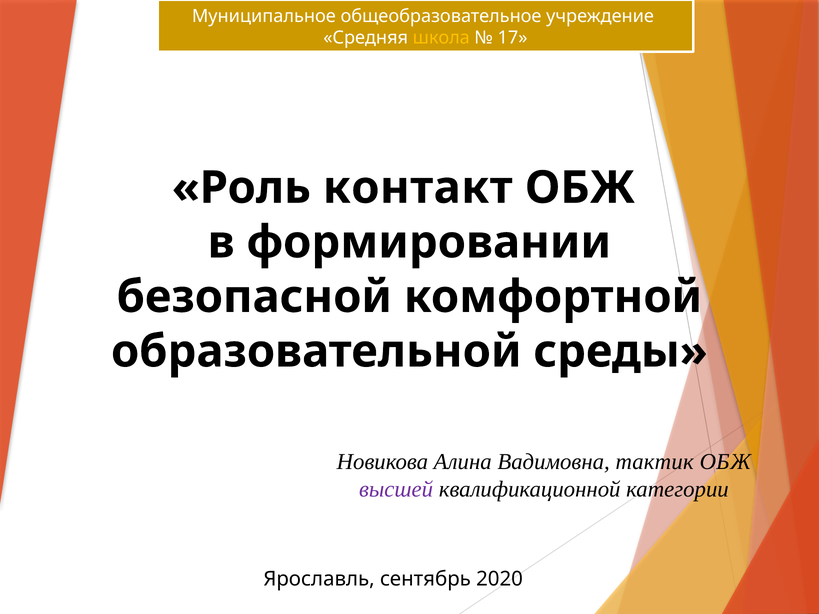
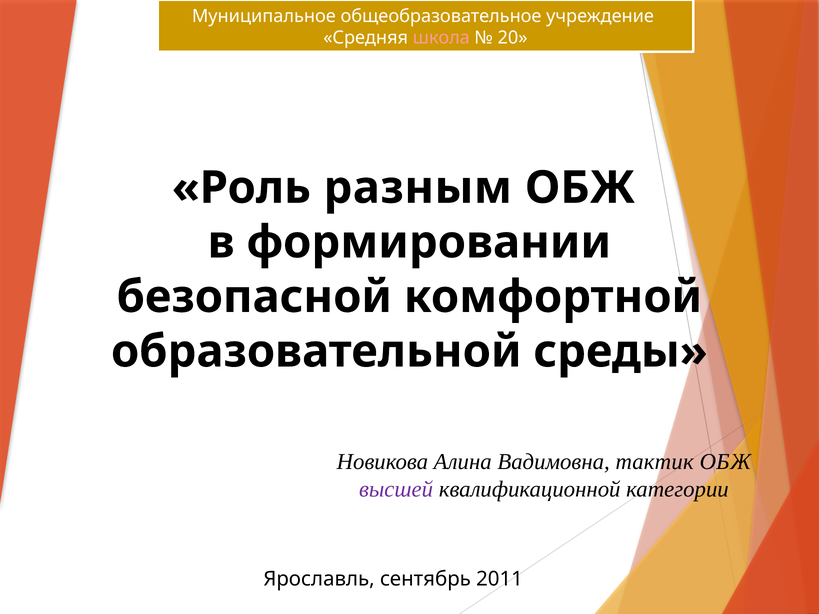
школа colour: yellow -> pink
17: 17 -> 20
контакт: контакт -> разным
2020: 2020 -> 2011
